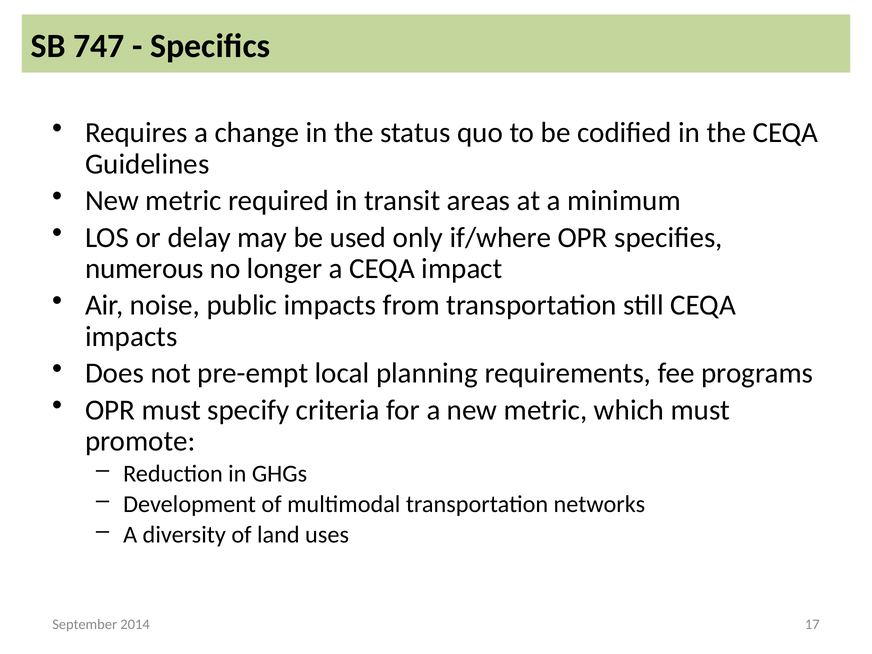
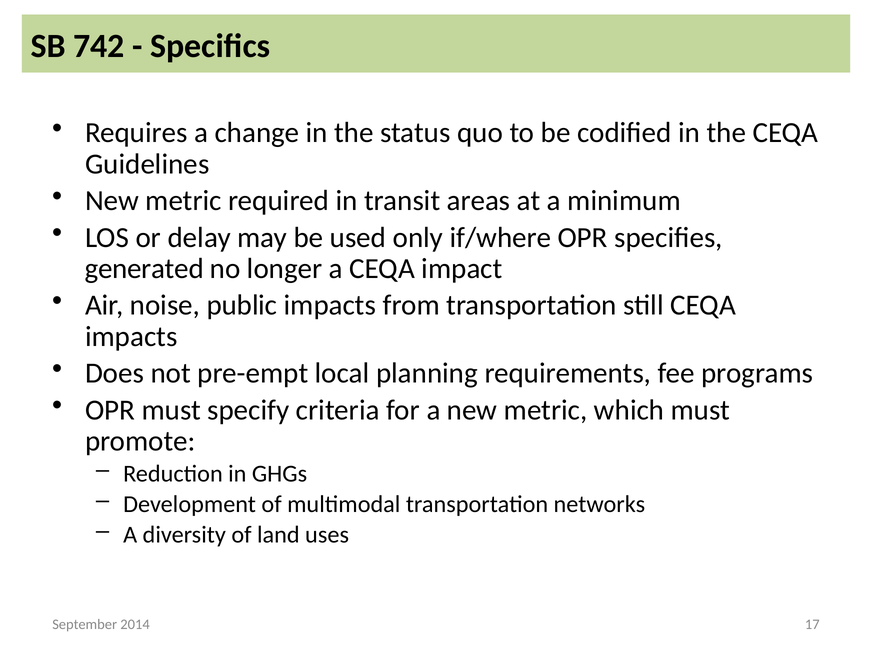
747: 747 -> 742
numerous: numerous -> generated
